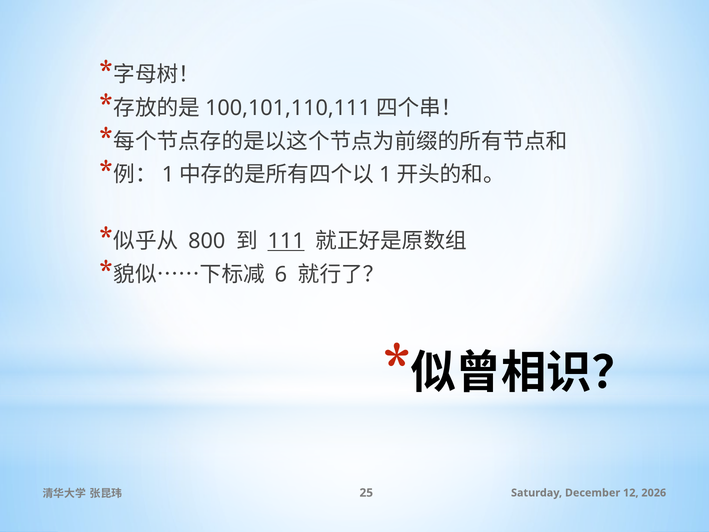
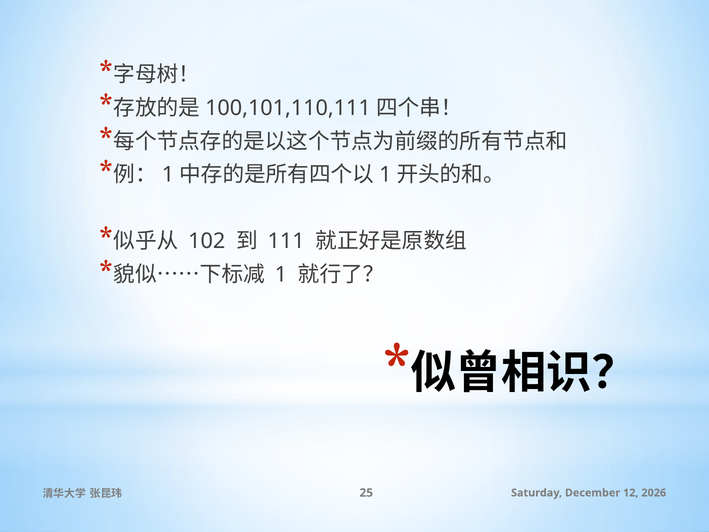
800: 800 -> 102
111 underline: present -> none
6 at (281, 274): 6 -> 1
